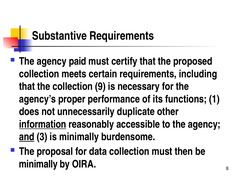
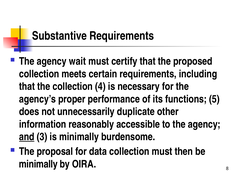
paid: paid -> wait
9: 9 -> 4
1: 1 -> 5
information underline: present -> none
